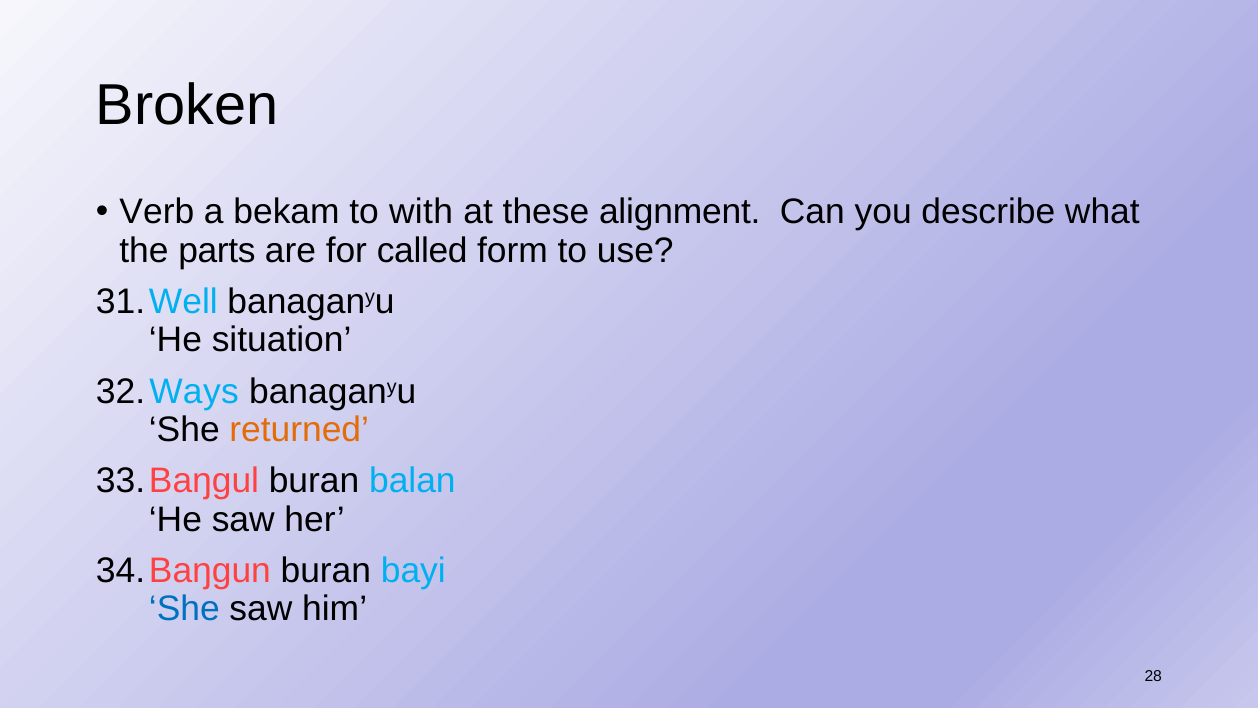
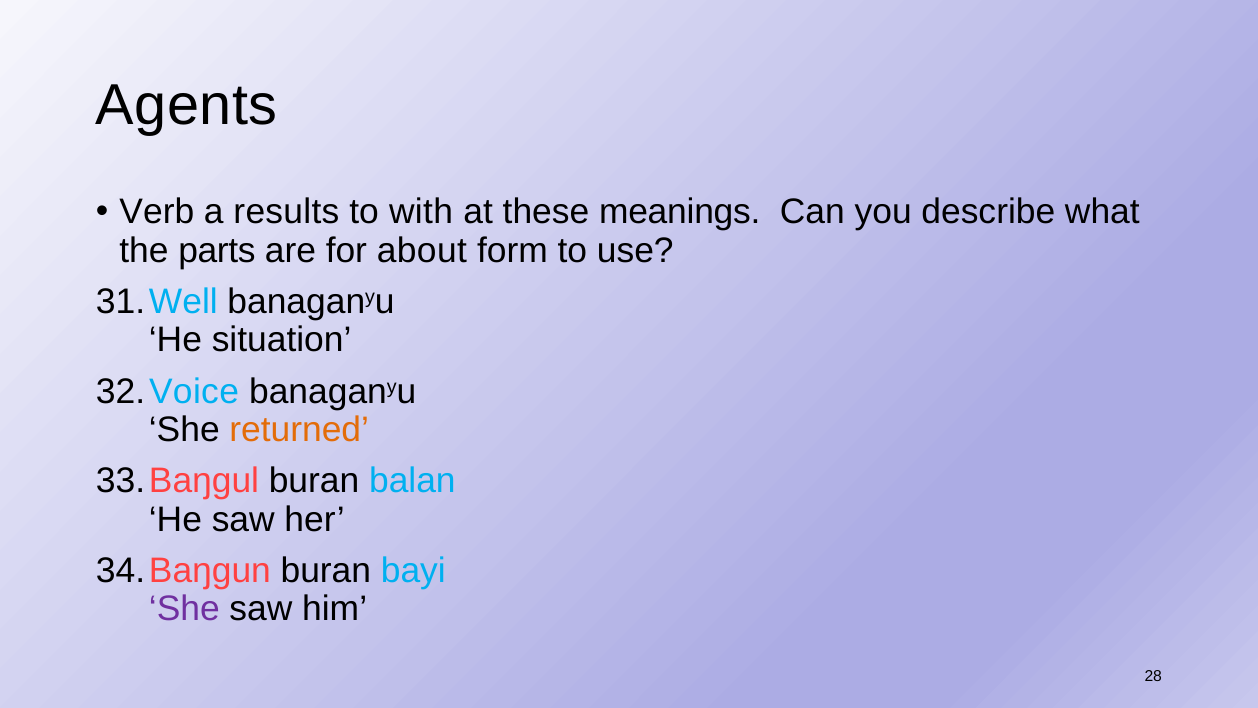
Broken: Broken -> Agents
bekam: bekam -> results
alignment: alignment -> meanings
called: called -> about
Ways: Ways -> Voice
She at (184, 609) colour: blue -> purple
